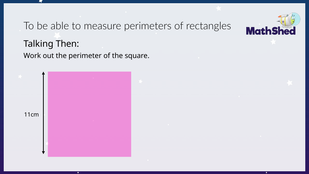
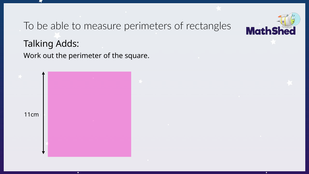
Then: Then -> Adds
